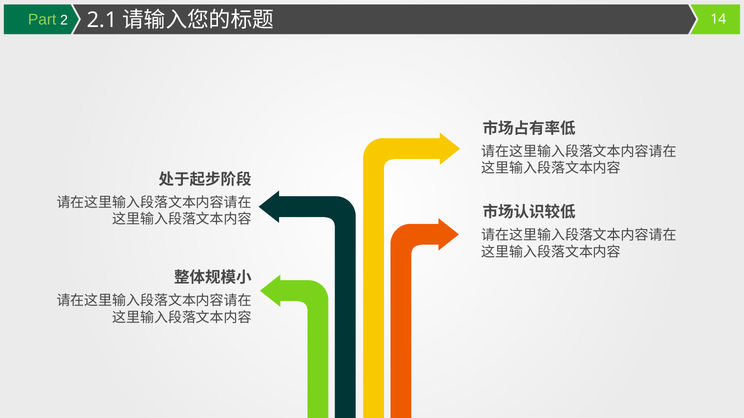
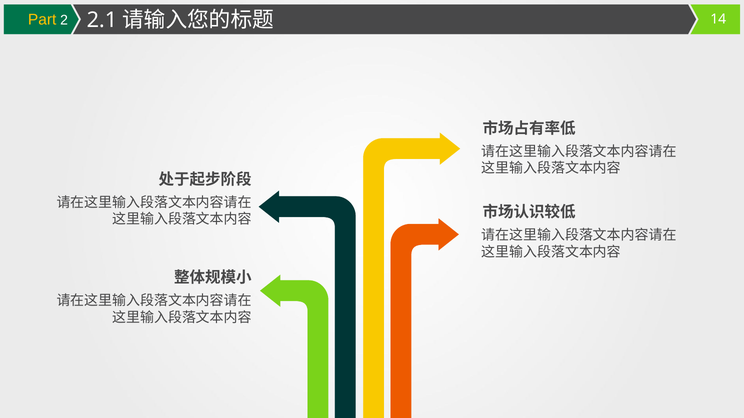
Part colour: light green -> yellow
